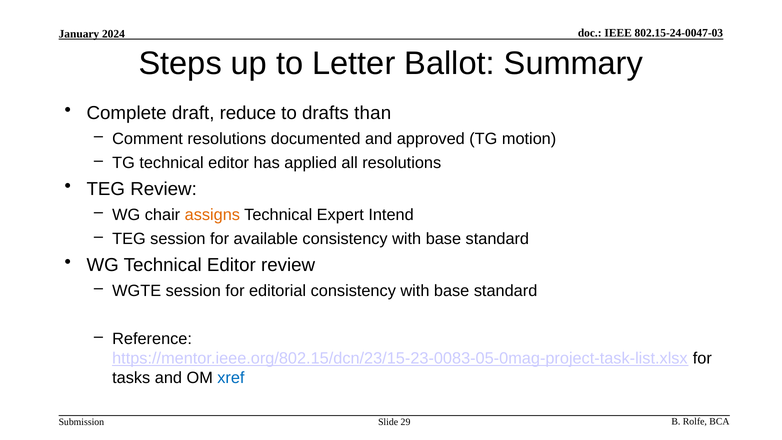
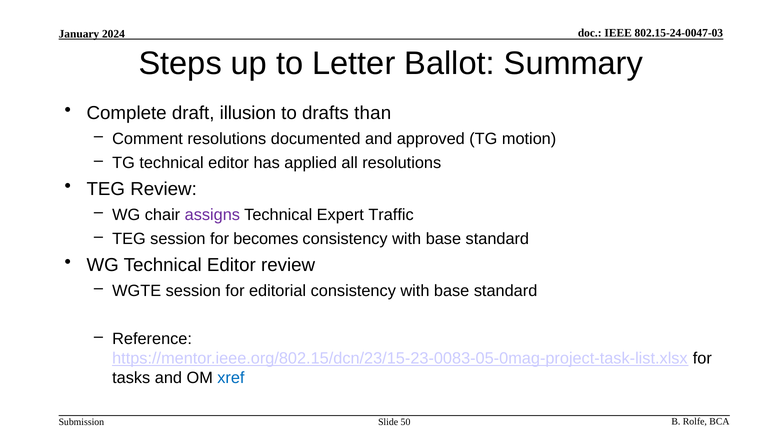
reduce: reduce -> illusion
assigns colour: orange -> purple
Intend: Intend -> Traffic
available: available -> becomes
29: 29 -> 50
